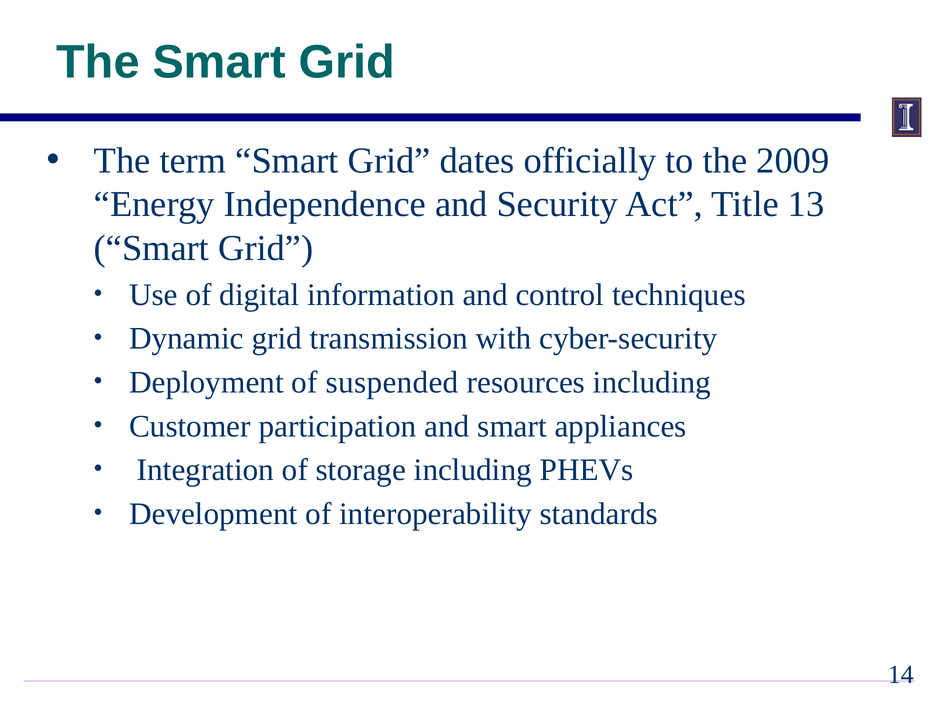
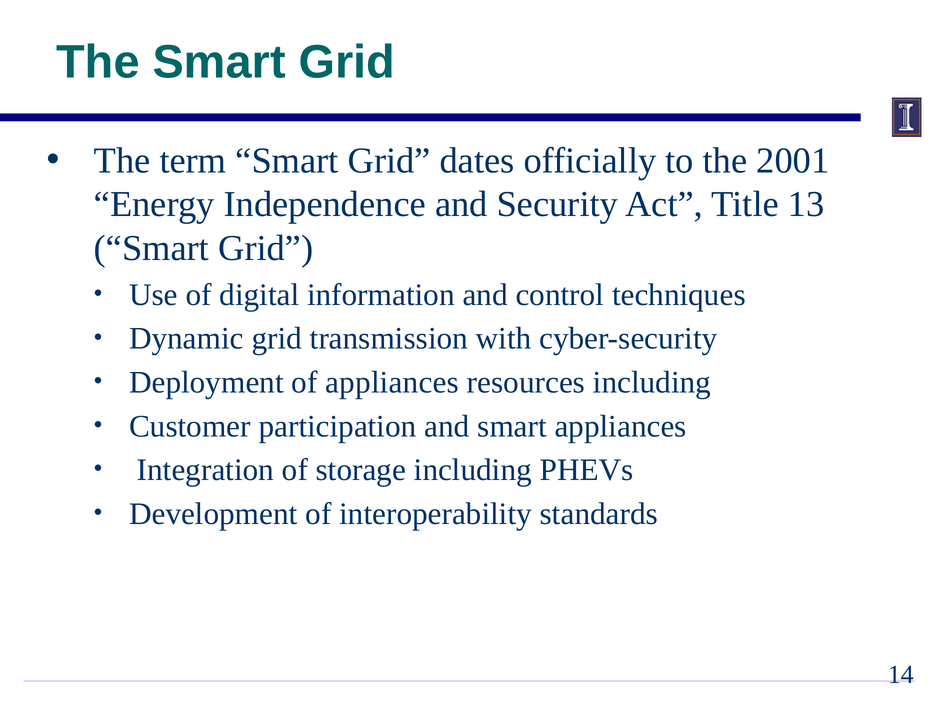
2009: 2009 -> 2001
of suspended: suspended -> appliances
